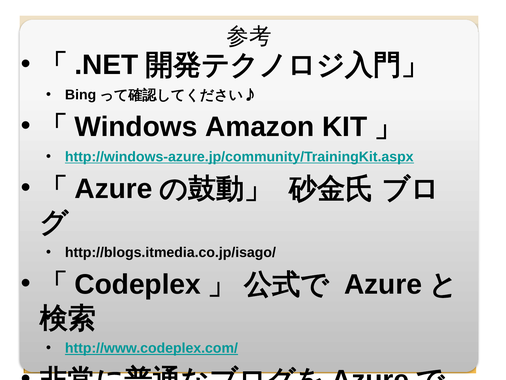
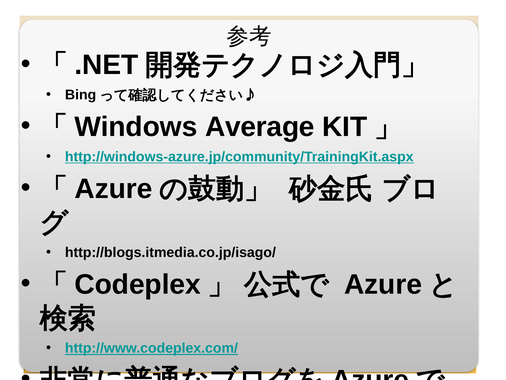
Amazon: Amazon -> Average
